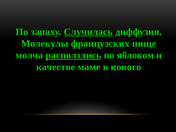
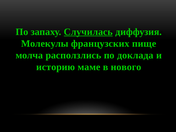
расползлись underline: present -> none
яблоком: яблоком -> доклада
качестве: качестве -> историю
